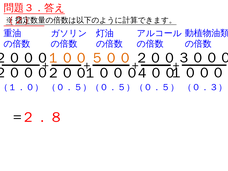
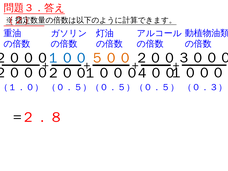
１００ colour: orange -> blue
